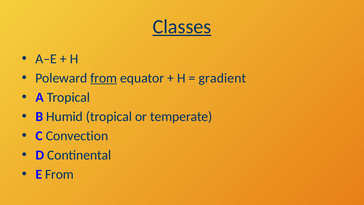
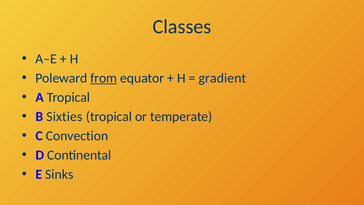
Classes underline: present -> none
Humid: Humid -> Sixties
E From: From -> Sinks
